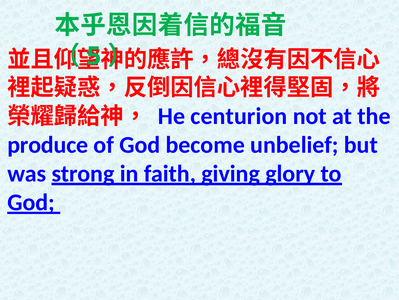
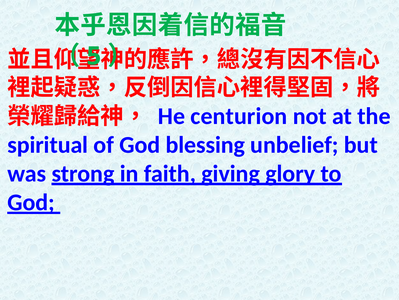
produce: produce -> spiritual
become: become -> blessing
